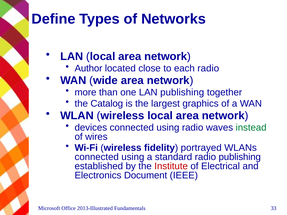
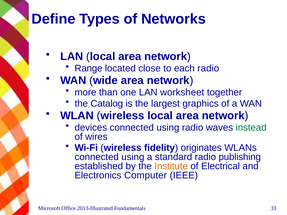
Author: Author -> Range
LAN publishing: publishing -> worksheet
portrayed: portrayed -> originates
Institute colour: red -> orange
Document: Document -> Computer
